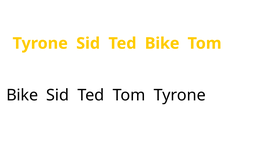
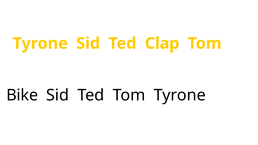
Ted Bike: Bike -> Clap
